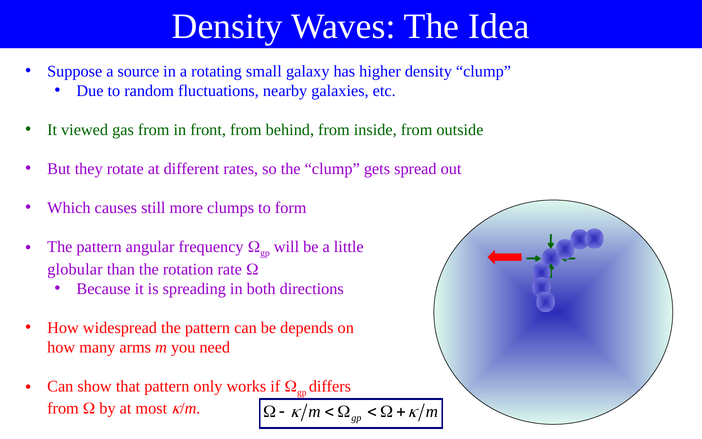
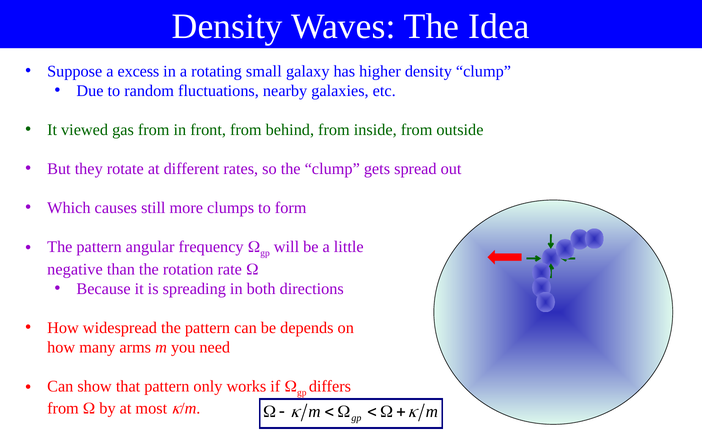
source: source -> excess
globular: globular -> negative
